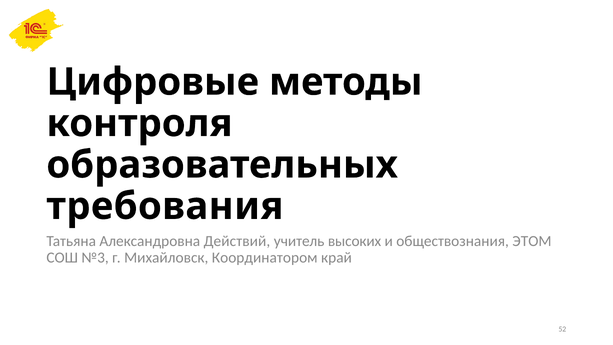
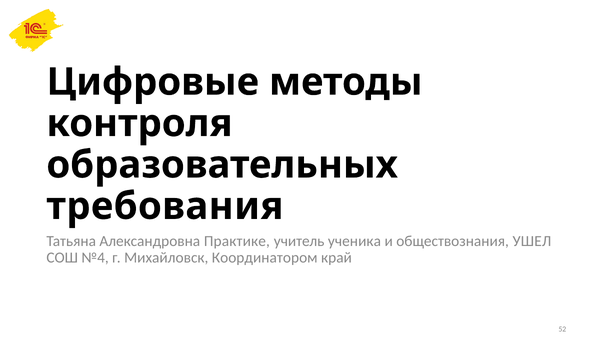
Действий: Действий -> Практике
высоких: высоких -> ученика
ЭТОМ: ЭТОМ -> УШЕЛ
№3: №3 -> №4
